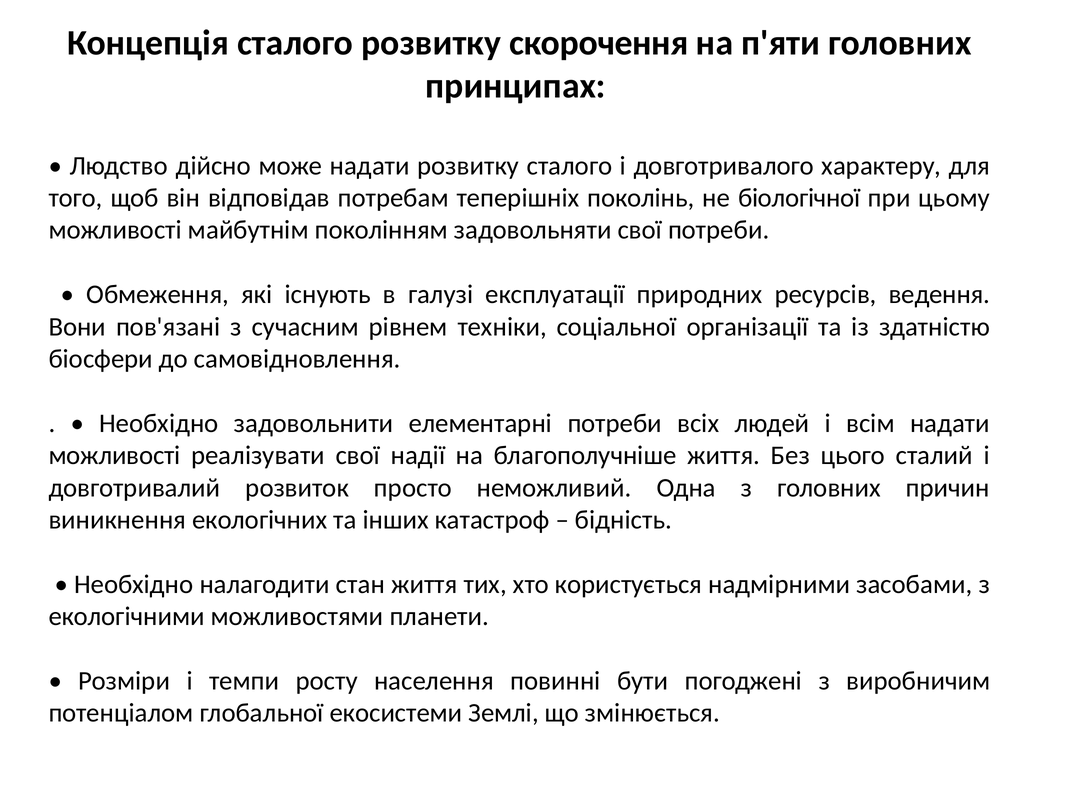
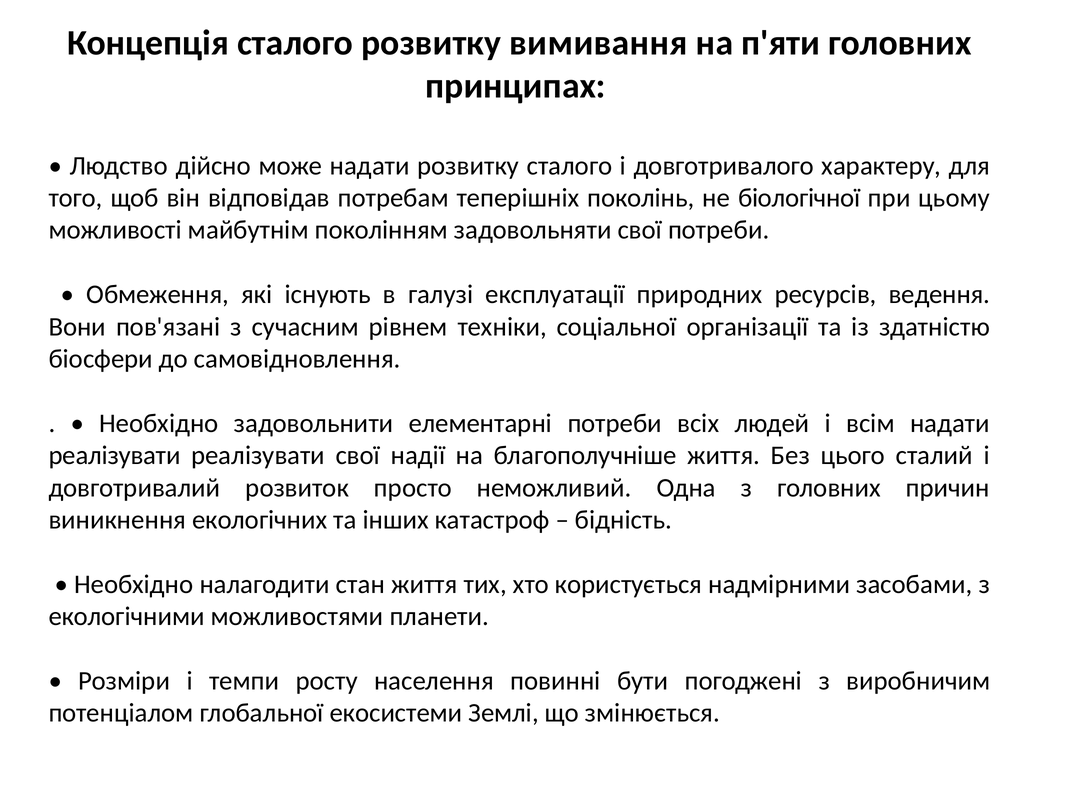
скорочення: скорочення -> вимивання
можливості at (115, 455): можливості -> реалізувати
